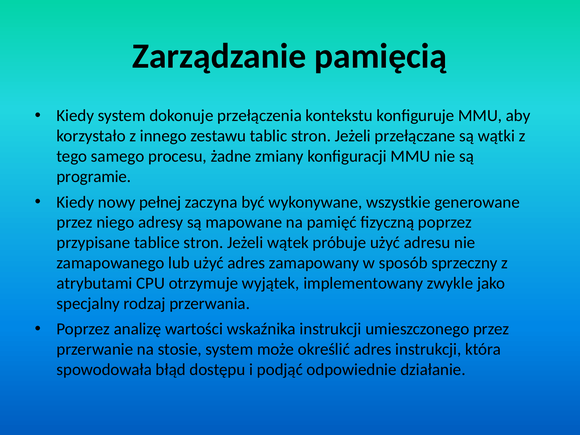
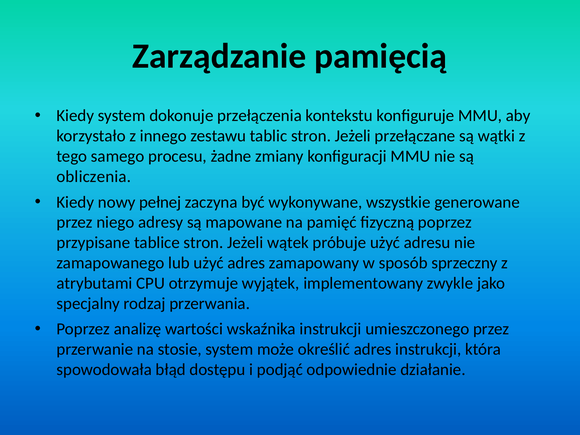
programie: programie -> obliczenia
